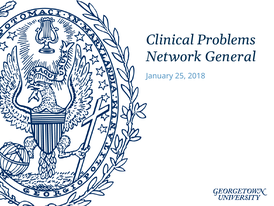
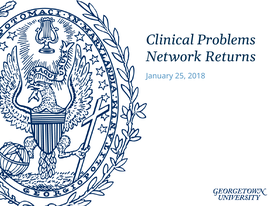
General: General -> Returns
